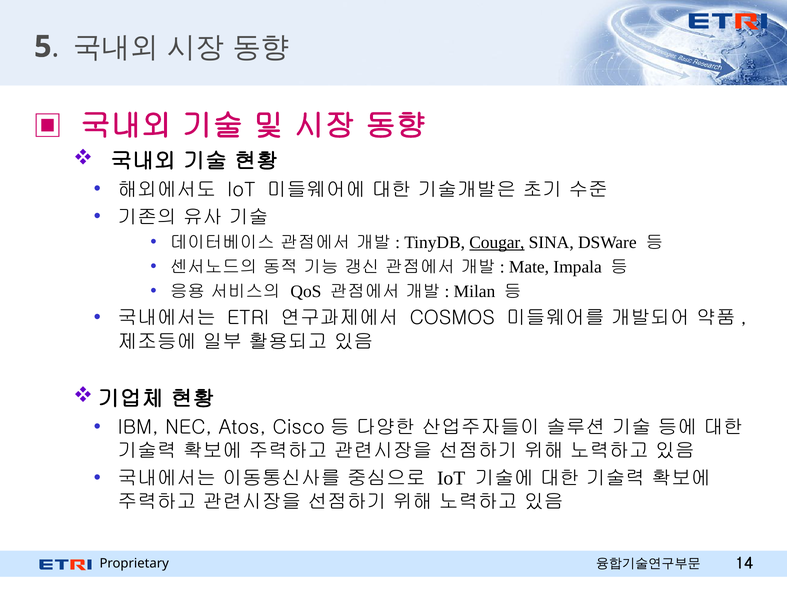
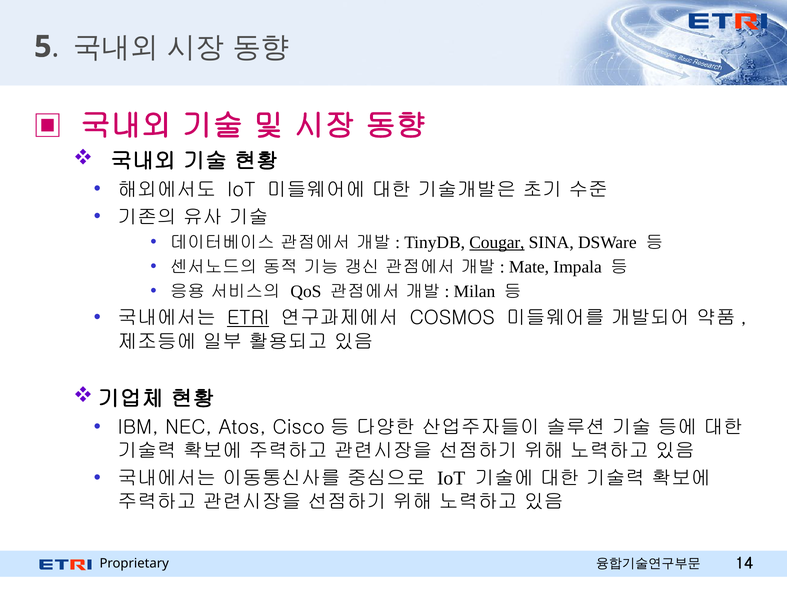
ETRI underline: none -> present
